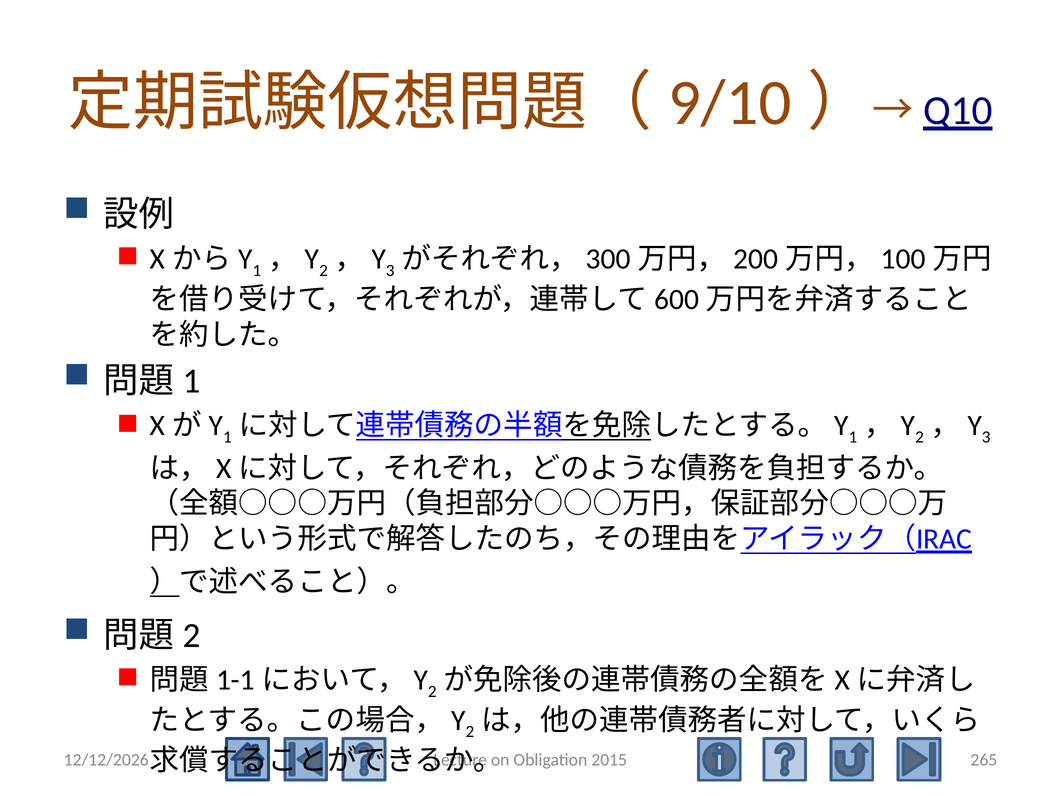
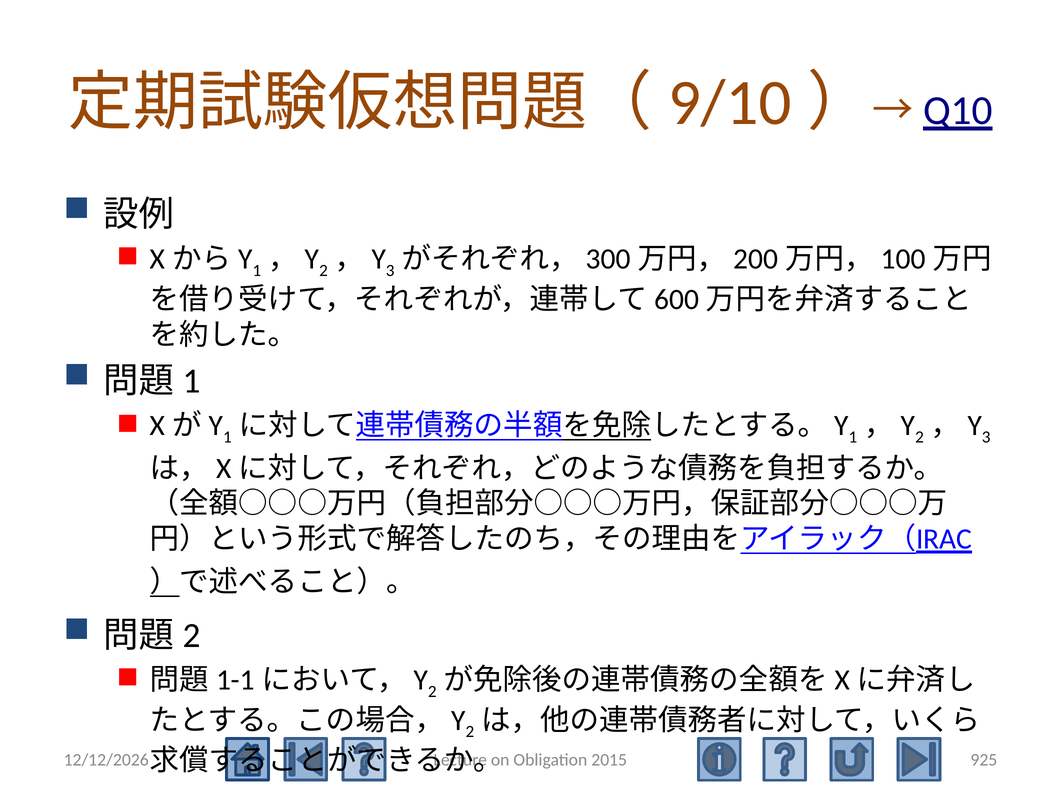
265: 265 -> 925
